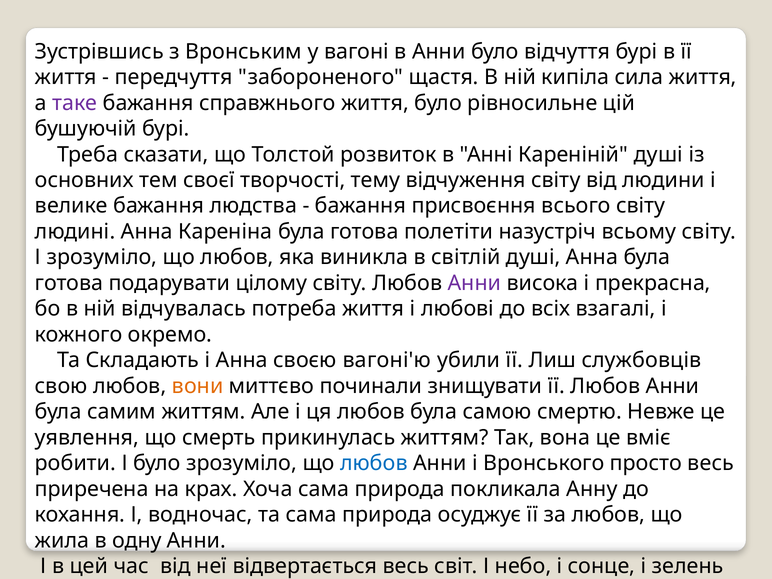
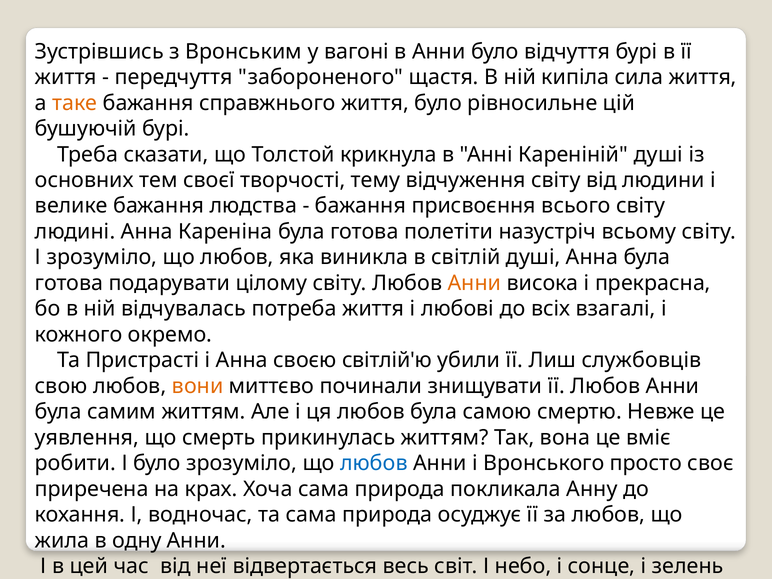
таке colour: purple -> orange
розвиток: розвиток -> крикнула
Анни at (474, 283) colour: purple -> orange
Складають: Складають -> Пристрасті
вагоні'ю: вагоні'ю -> світлій'ю
просто весь: весь -> своє
